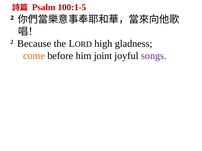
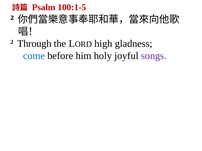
Because: Because -> Through
come colour: orange -> blue
joint: joint -> holy
